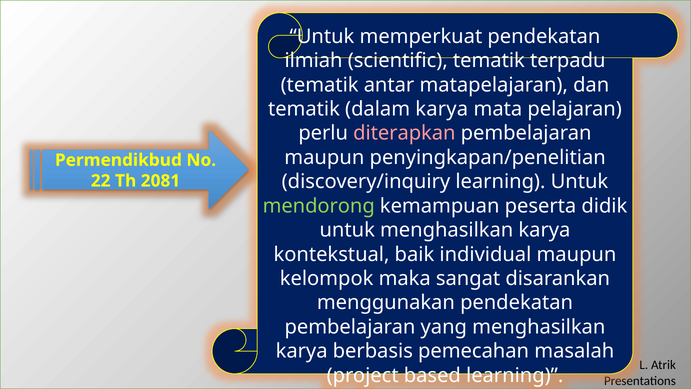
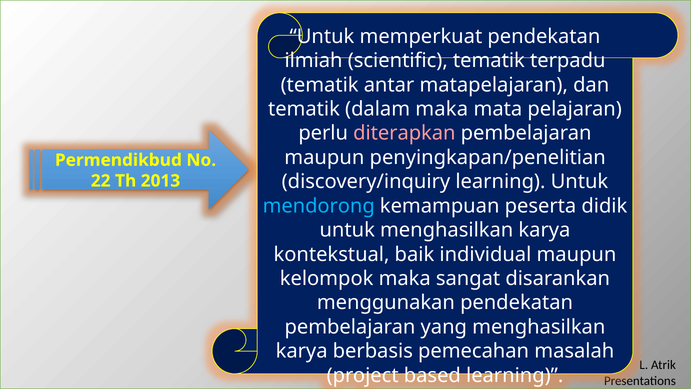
dalam karya: karya -> maka
2081: 2081 -> 2013
mendorong colour: light green -> light blue
